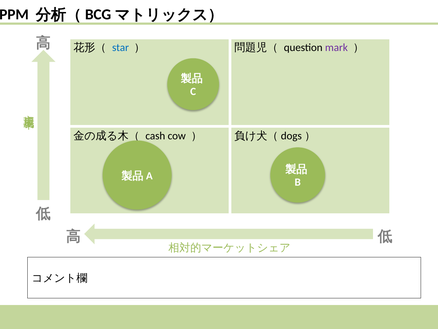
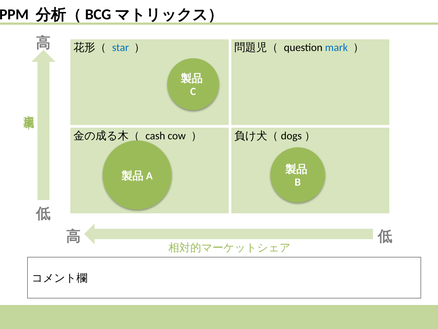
mark colour: purple -> blue
